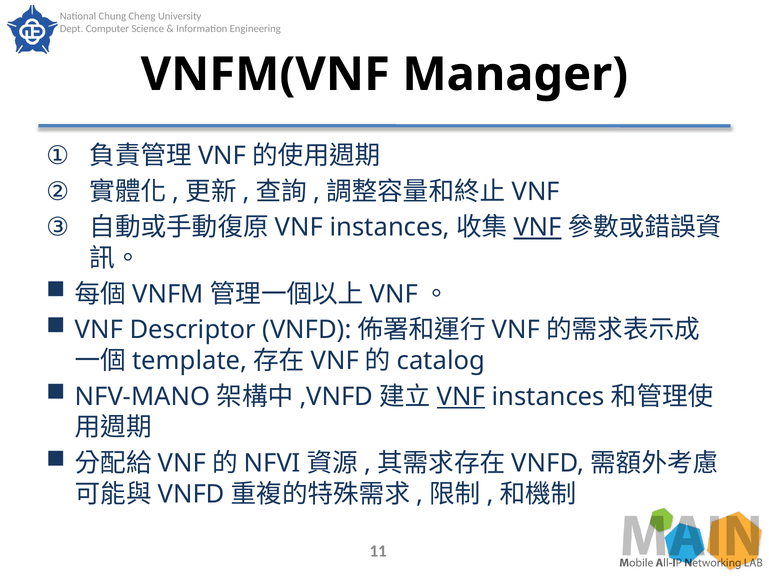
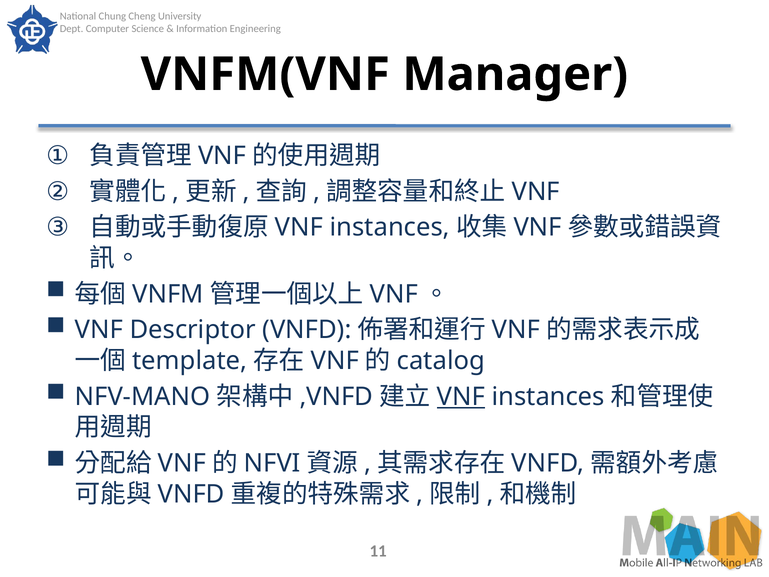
VNF at (538, 227) underline: present -> none
